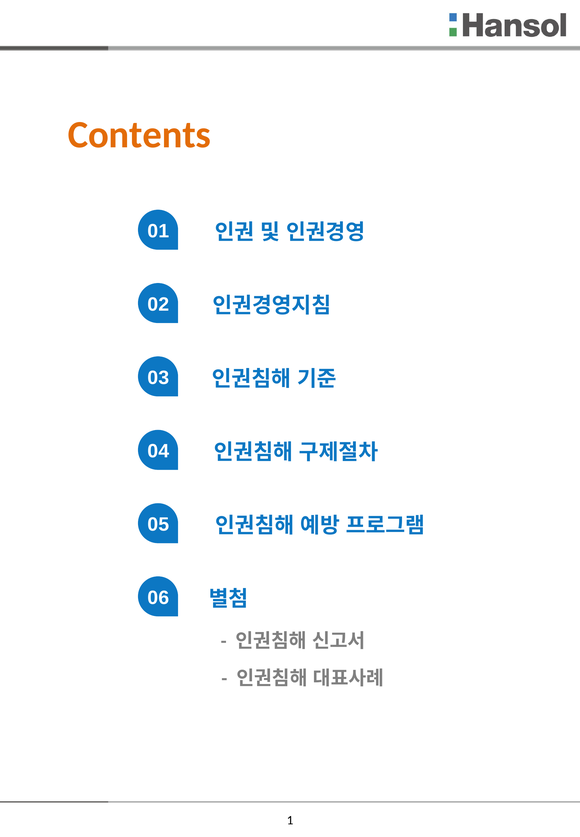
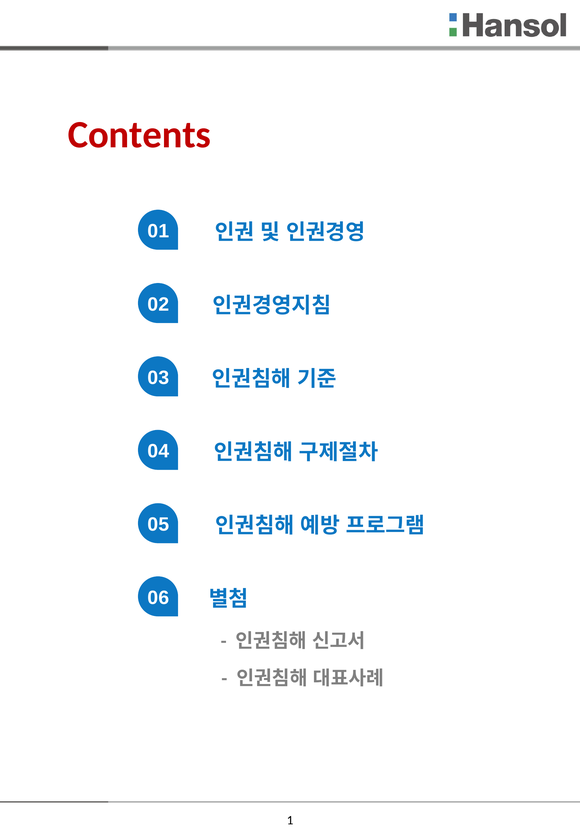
Contents colour: orange -> red
